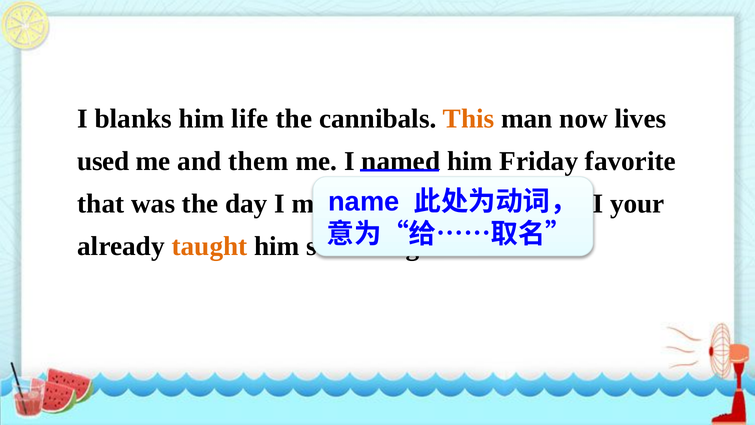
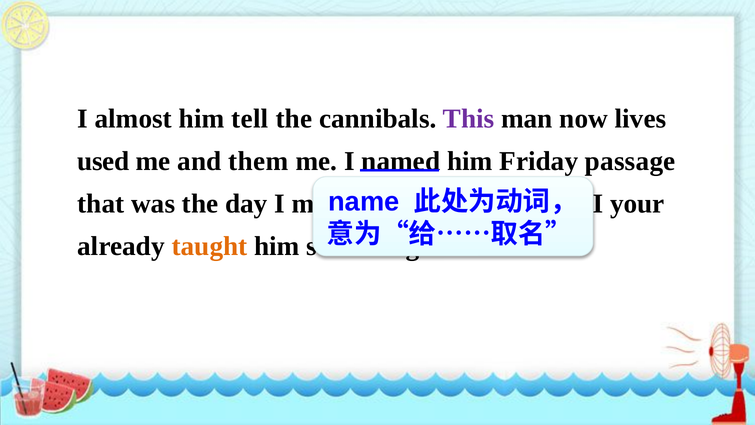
blanks: blanks -> almost
life: life -> tell
This colour: orange -> purple
favorite: favorite -> passage
